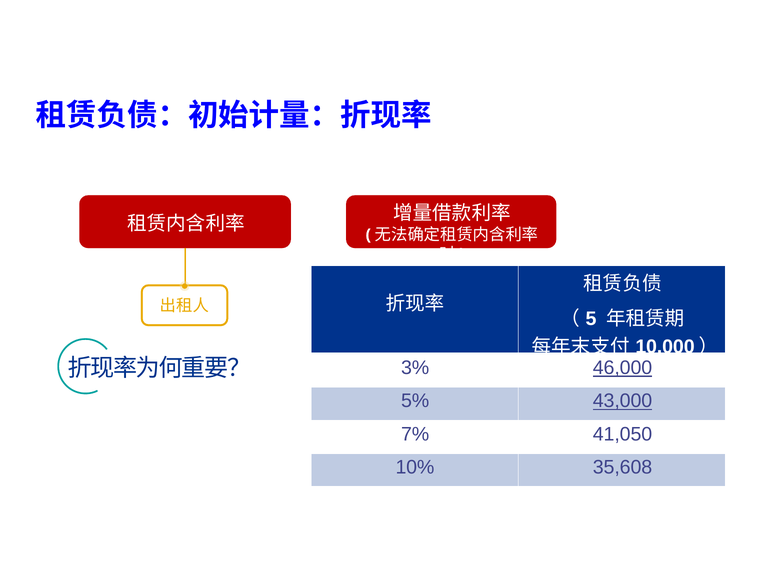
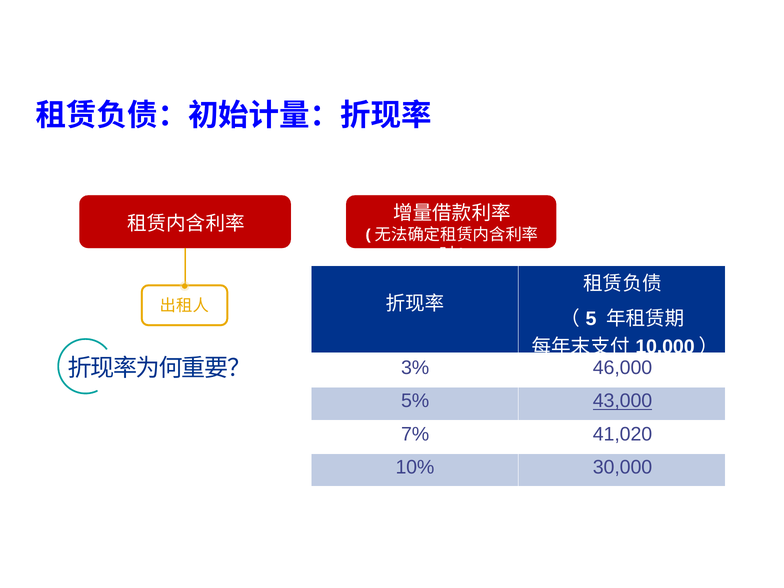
46,000 underline: present -> none
41,050: 41,050 -> 41,020
35,608: 35,608 -> 30,000
